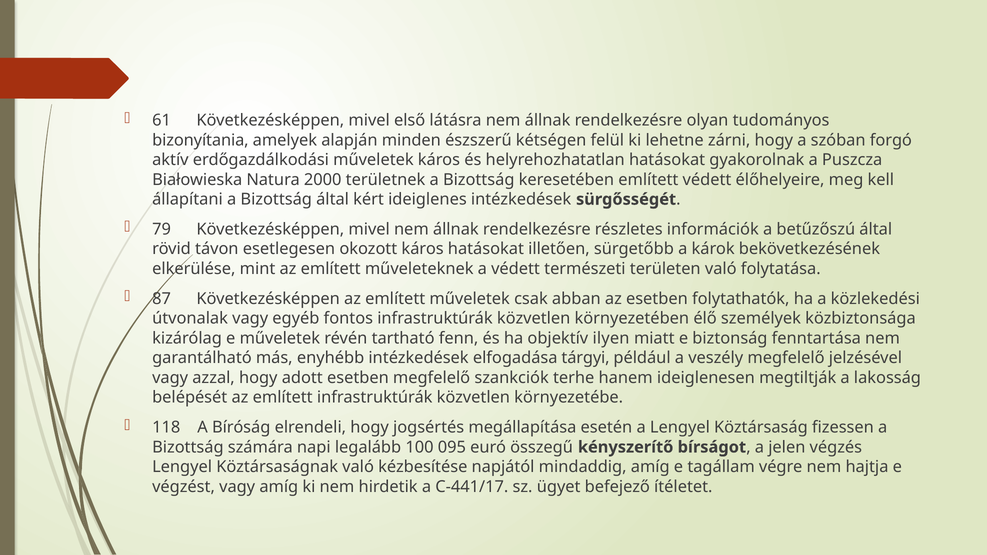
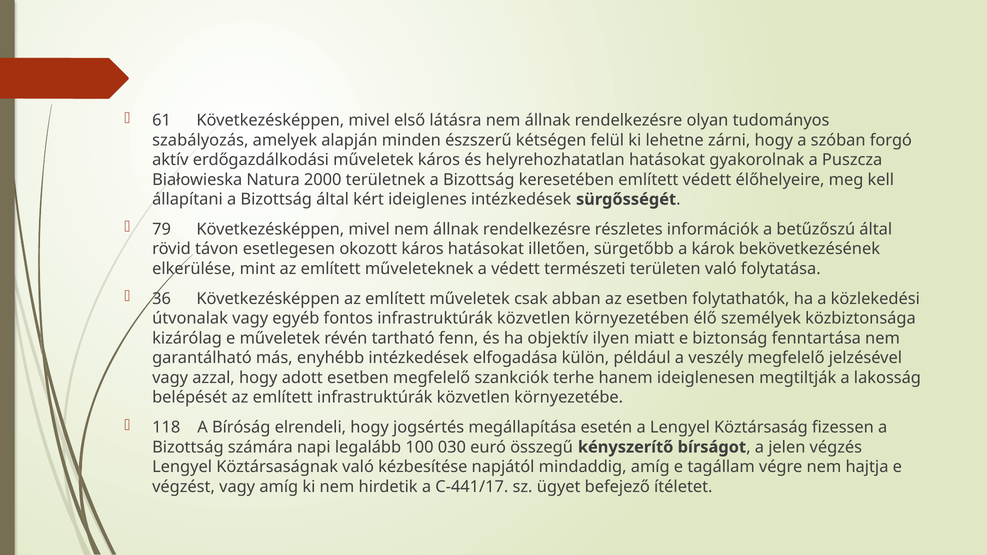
bizonyítania: bizonyítania -> szabályozás
87: 87 -> 36
tárgyi: tárgyi -> külön
095: 095 -> 030
